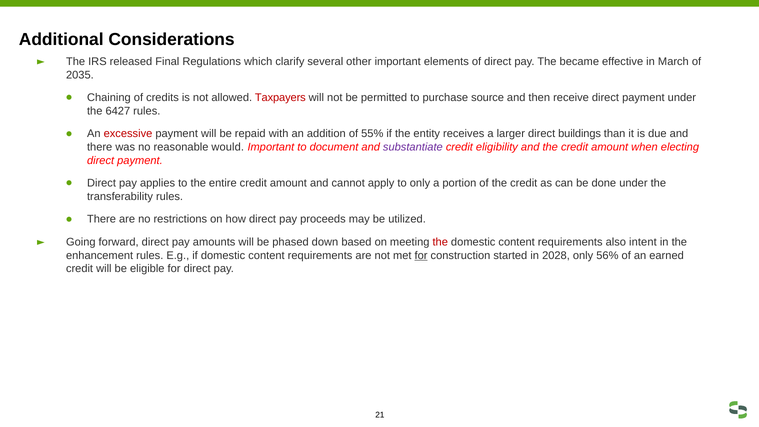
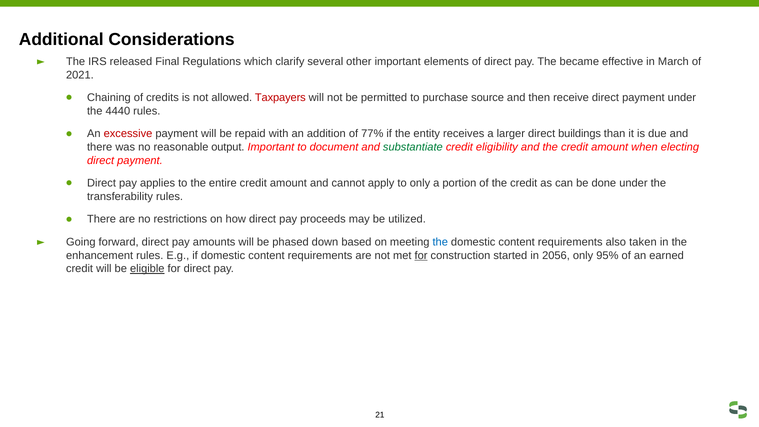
2035: 2035 -> 2021
6427: 6427 -> 4440
55%: 55% -> 77%
would: would -> output
substantiate colour: purple -> green
the at (440, 242) colour: red -> blue
intent: intent -> taken
2028: 2028 -> 2056
56%: 56% -> 95%
eligible underline: none -> present
